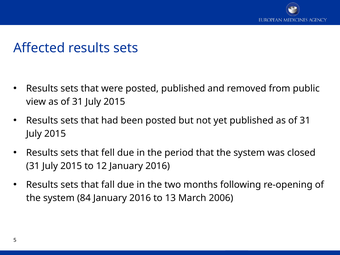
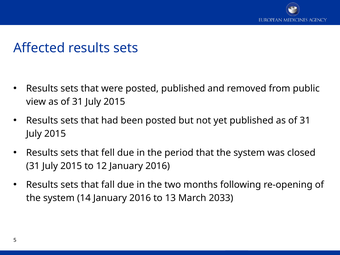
84: 84 -> 14
2006: 2006 -> 2033
